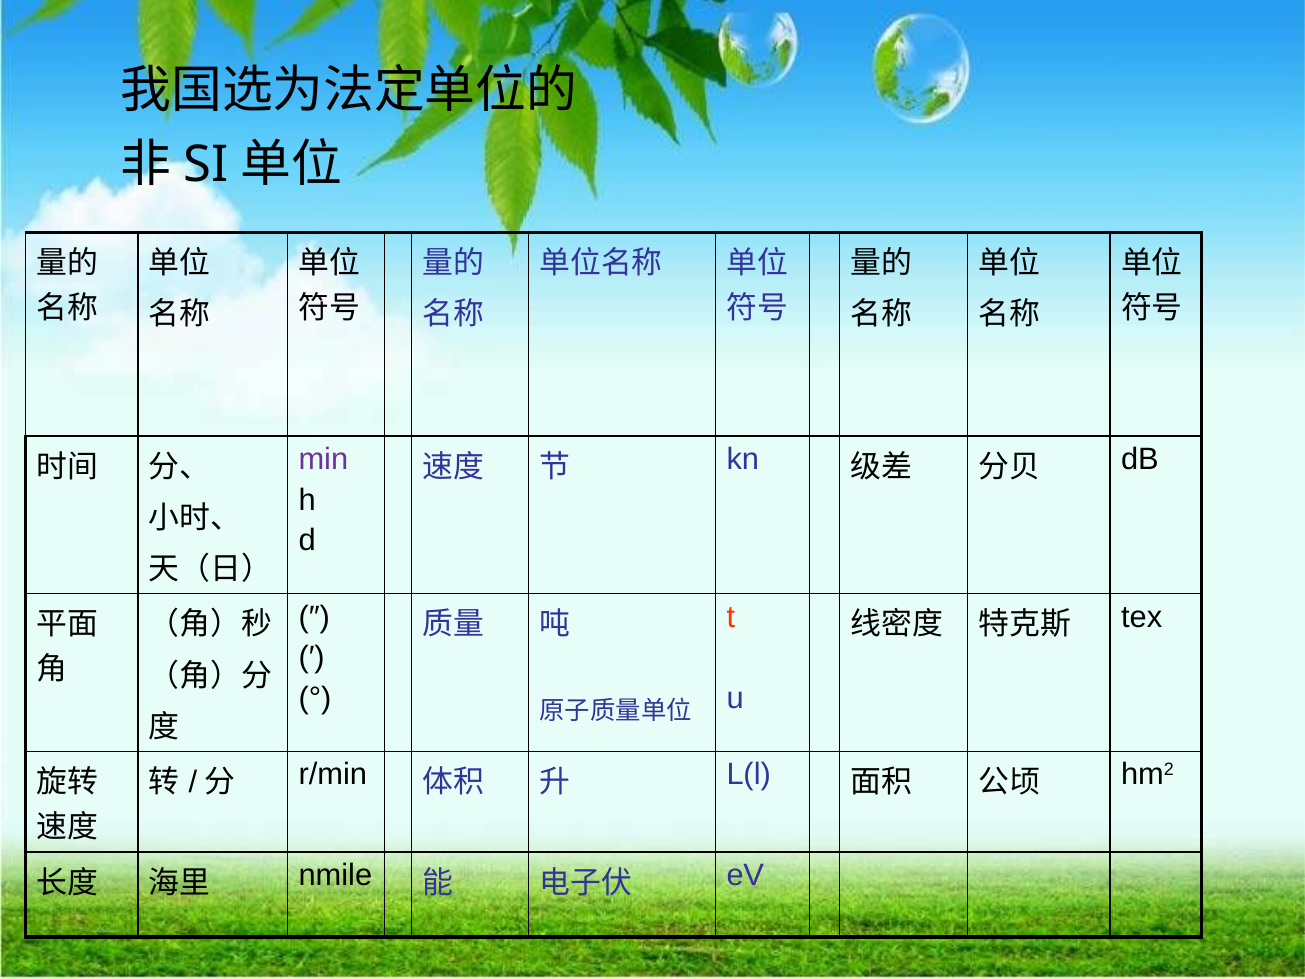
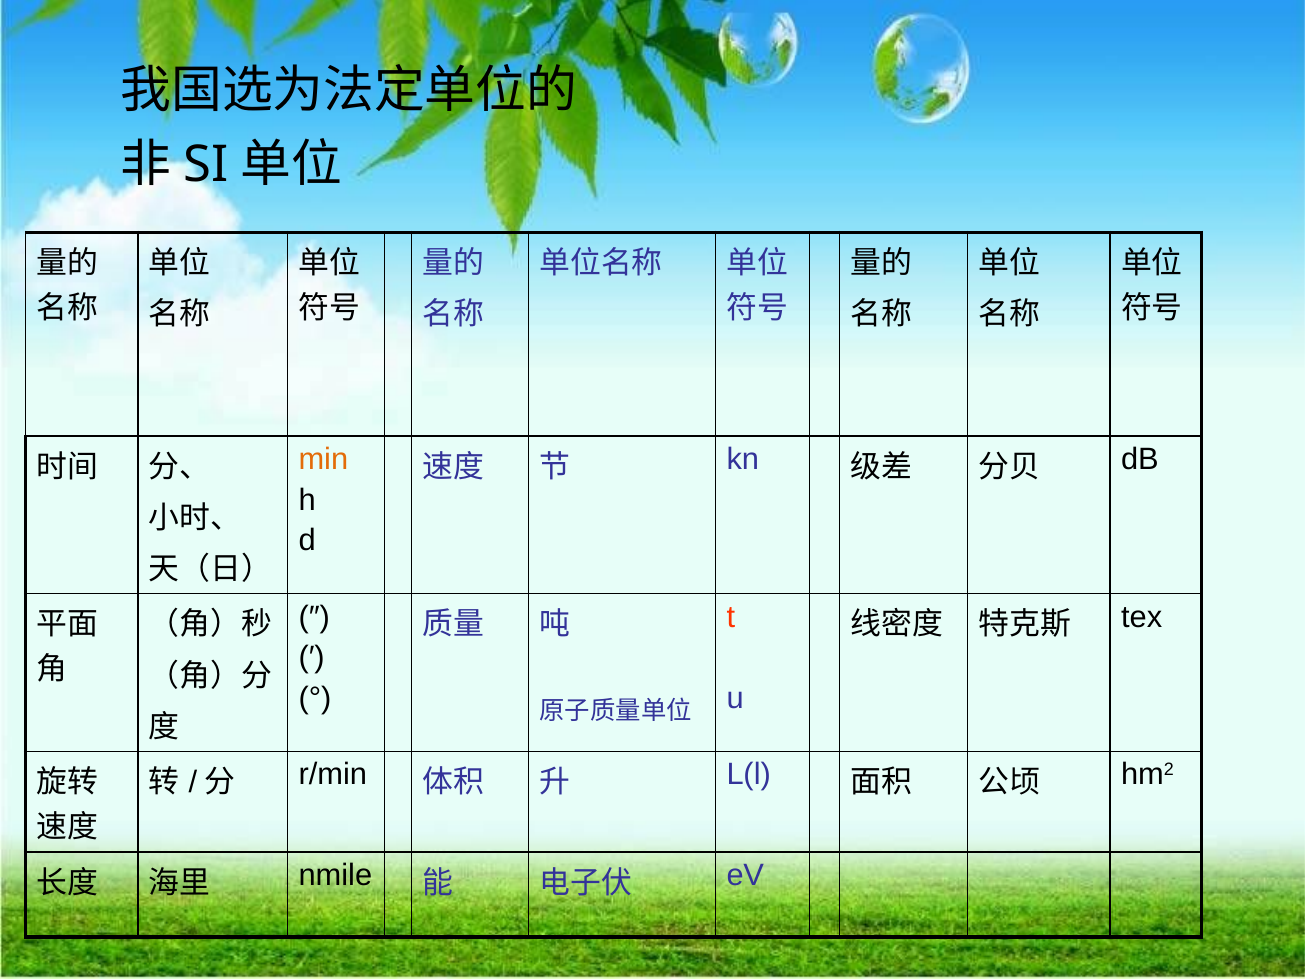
min colour: purple -> orange
